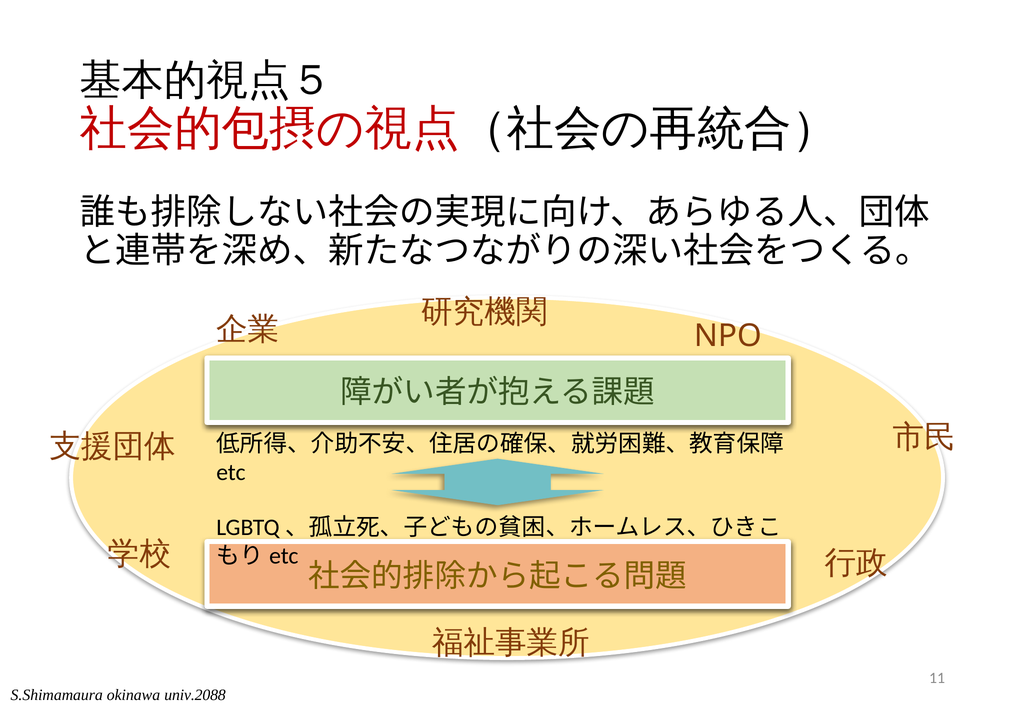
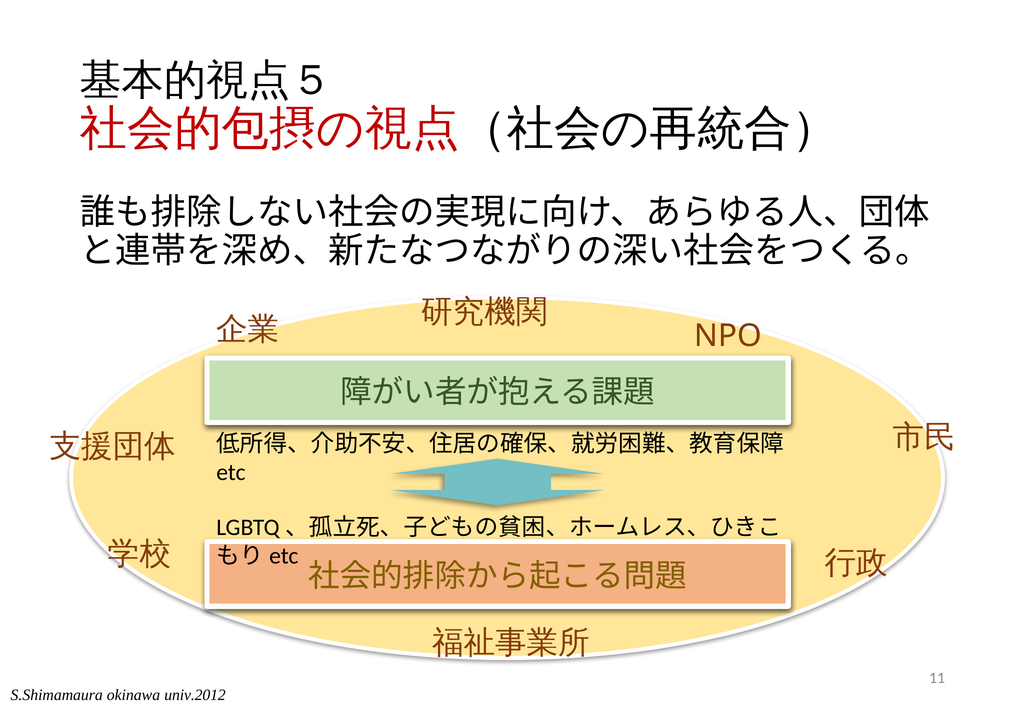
univ.2088: univ.2088 -> univ.2012
